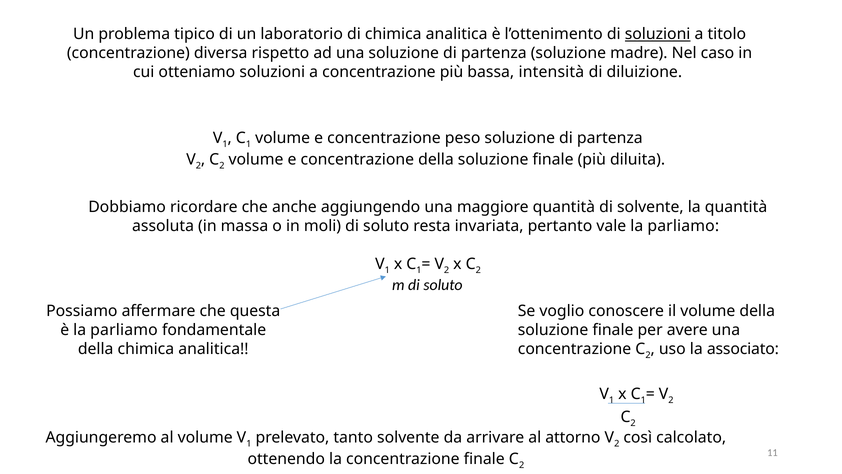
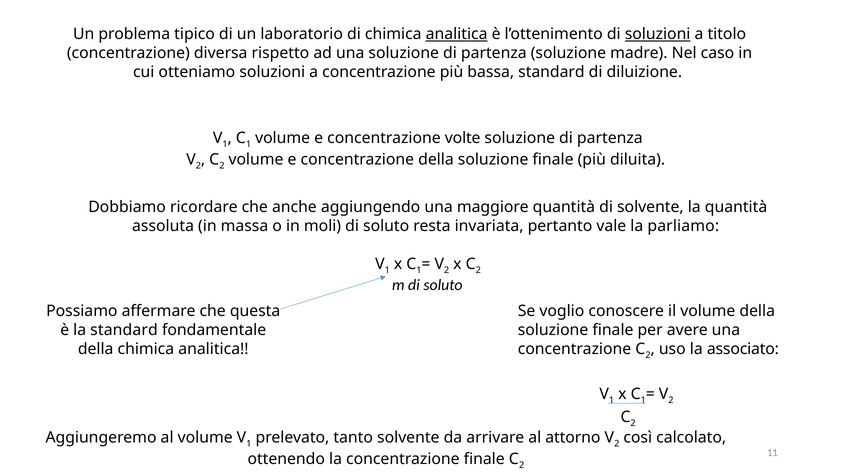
analitica at (457, 34) underline: none -> present
bassa intensità: intensità -> standard
peso: peso -> volte
è la parliamo: parliamo -> standard
